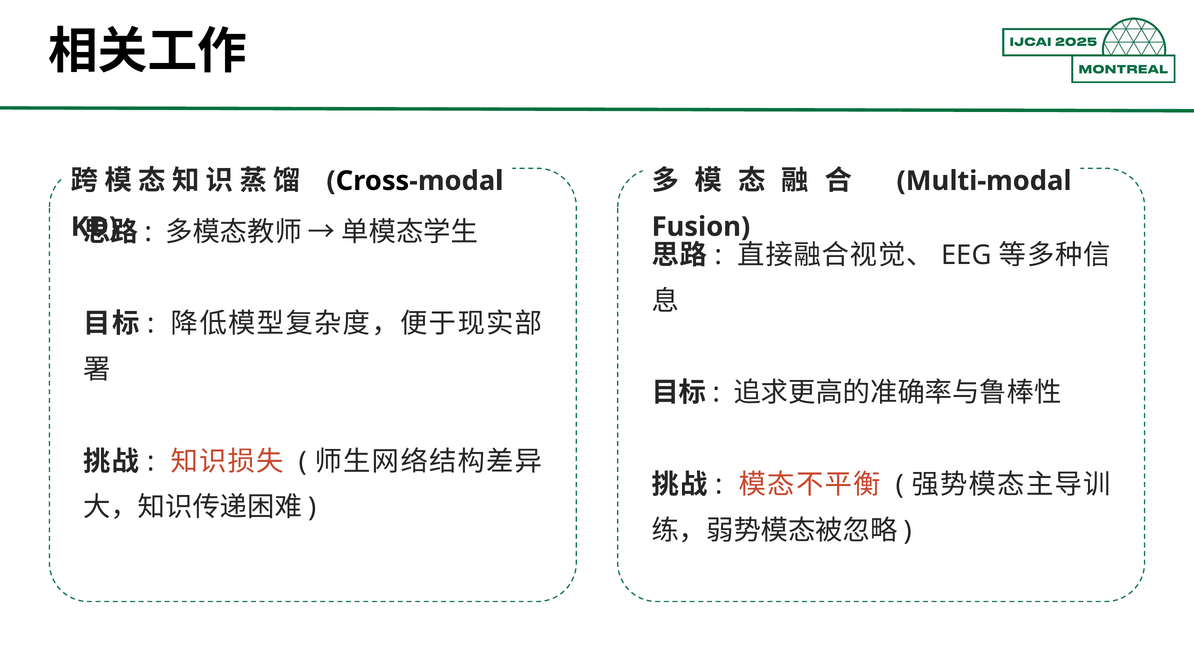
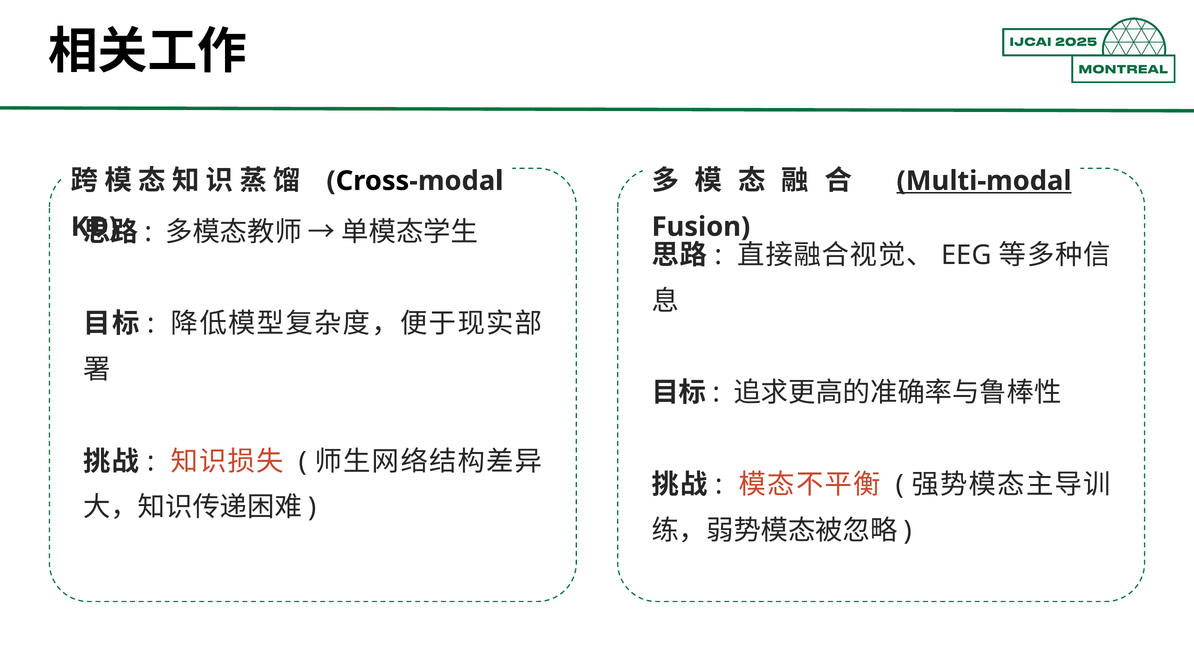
Multi-modal underline: none -> present
